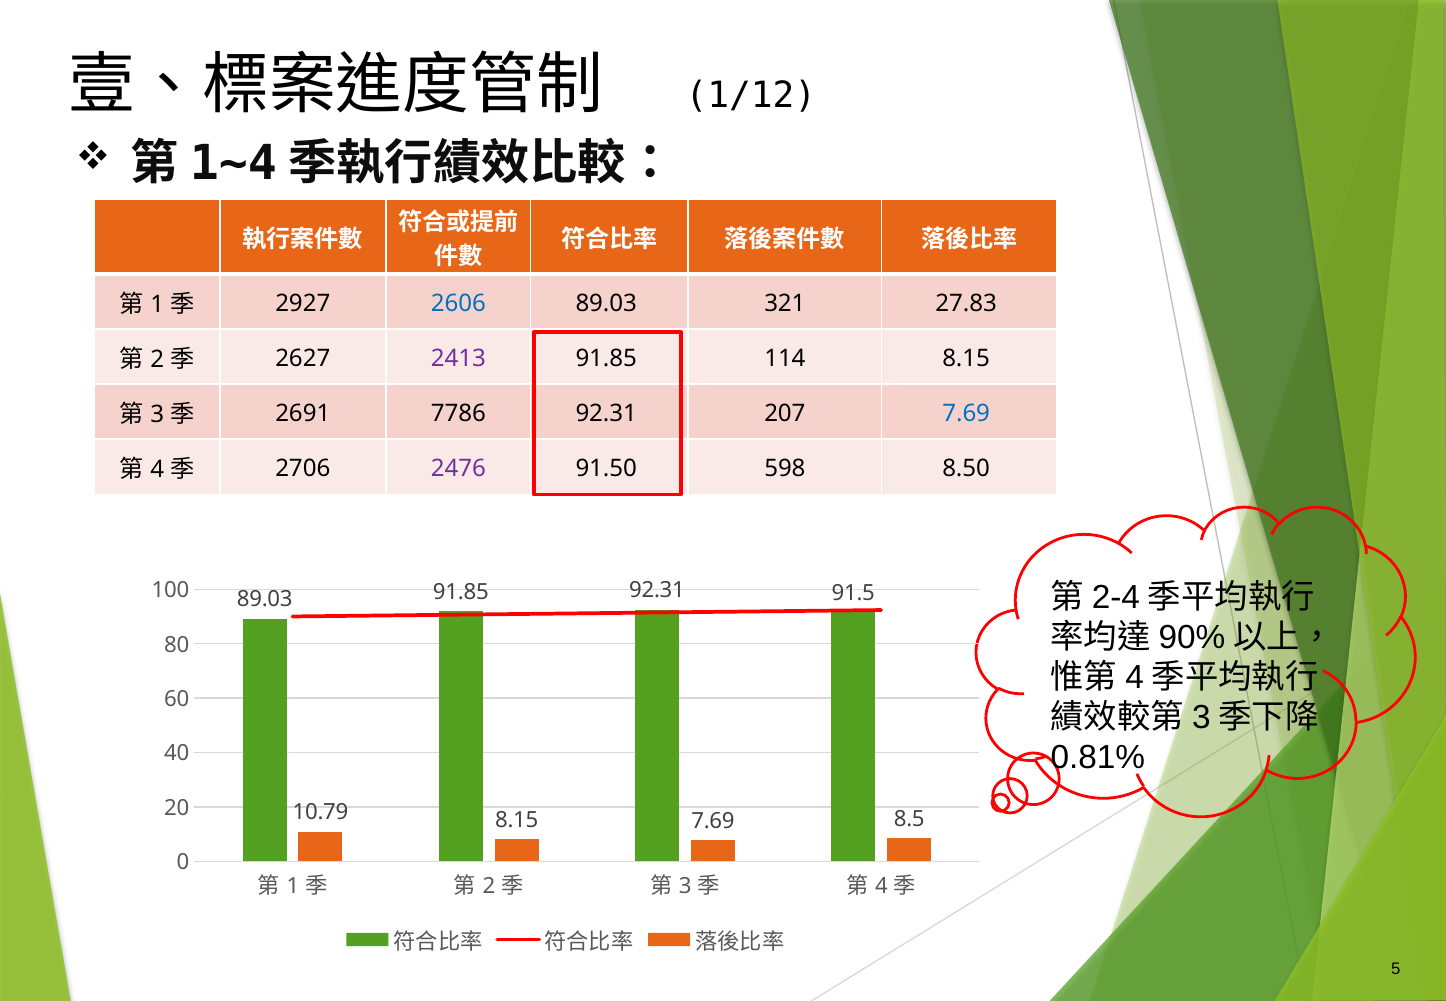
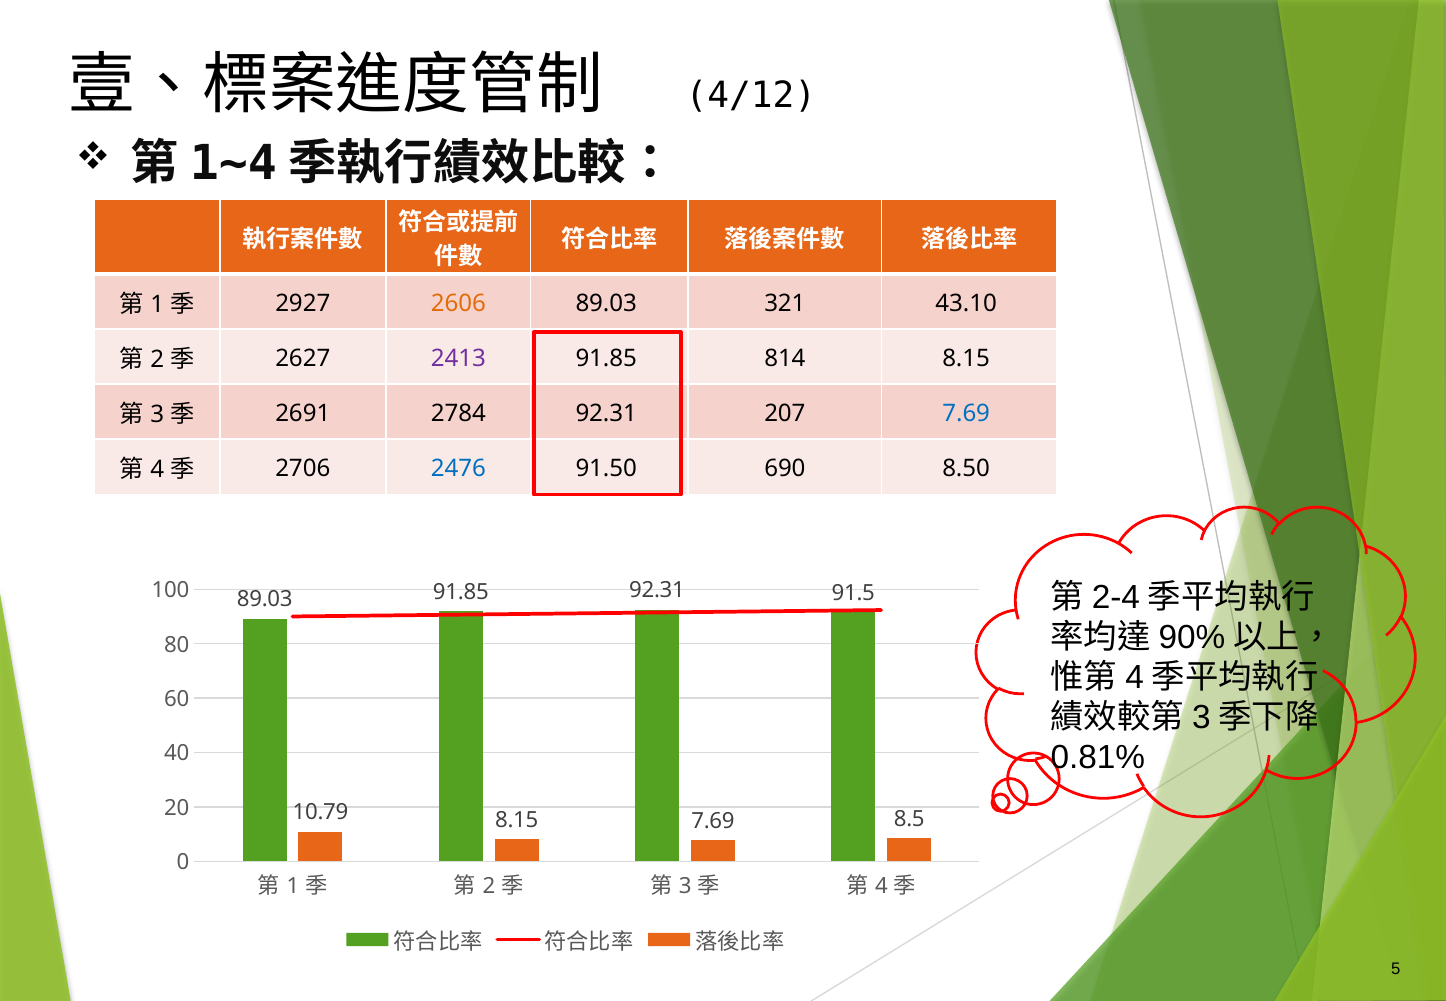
1/12: 1/12 -> 4/12
2606 colour: blue -> orange
27.83: 27.83 -> 43.10
114: 114 -> 814
7786: 7786 -> 2784
2476 colour: purple -> blue
598: 598 -> 690
